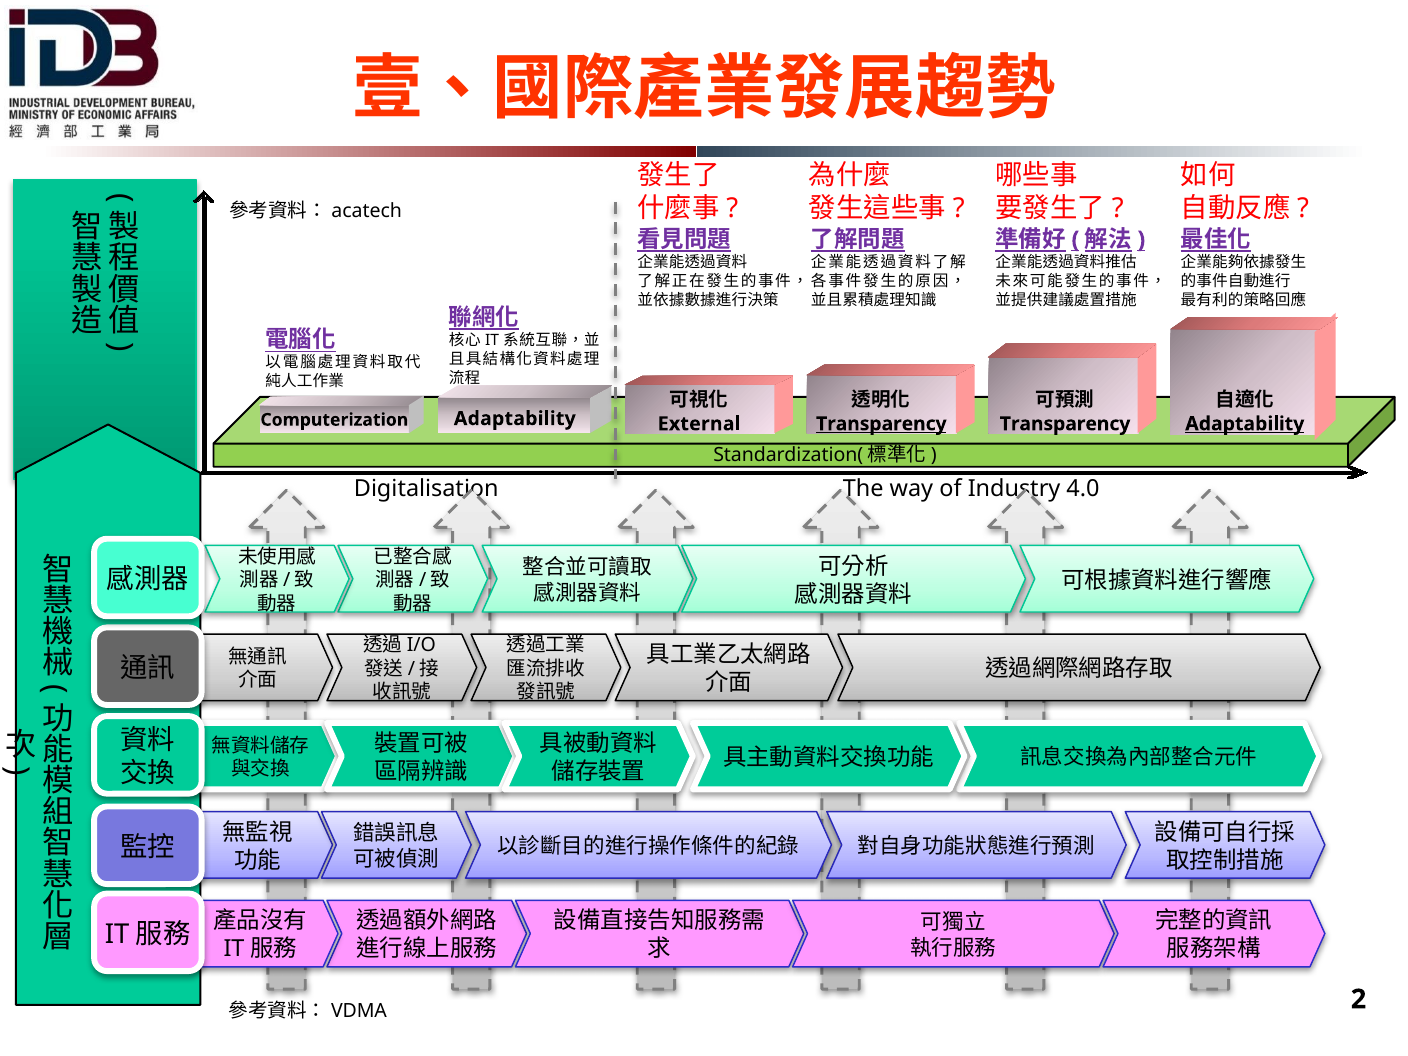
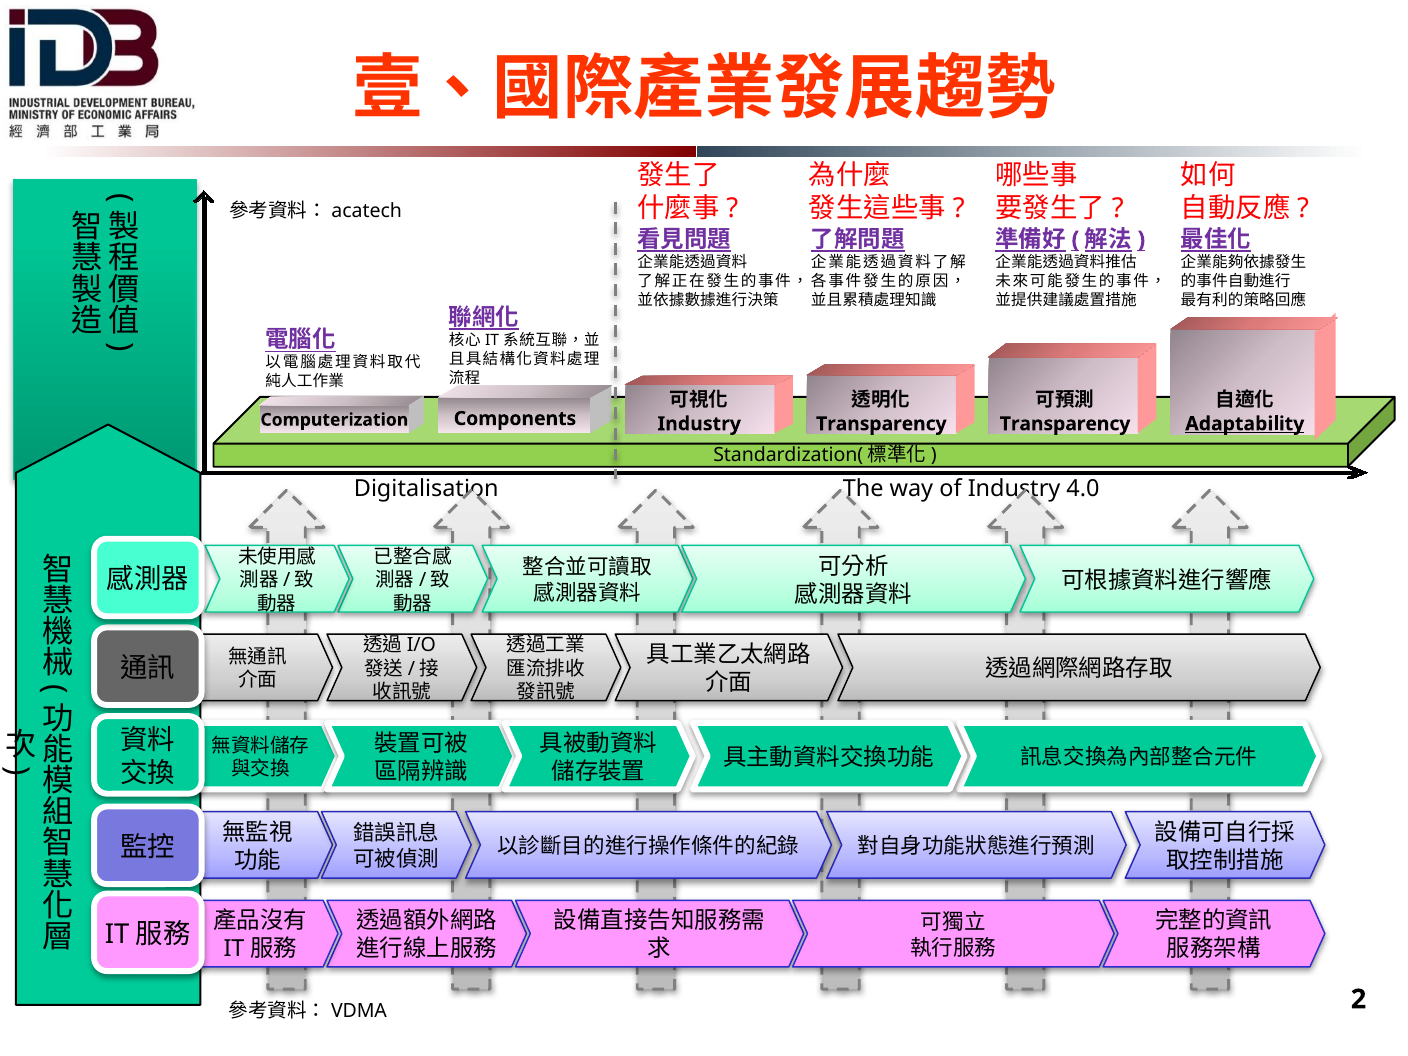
Adaptability at (515, 419): Adaptability -> Components
External at (699, 424): External -> Industry
Transparency at (881, 424) underline: present -> none
